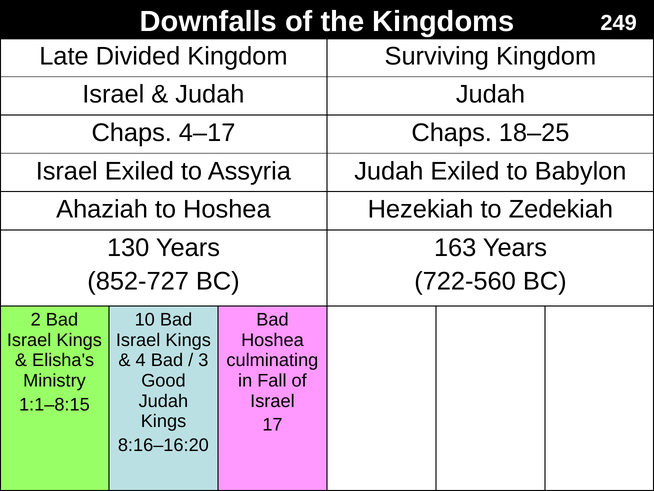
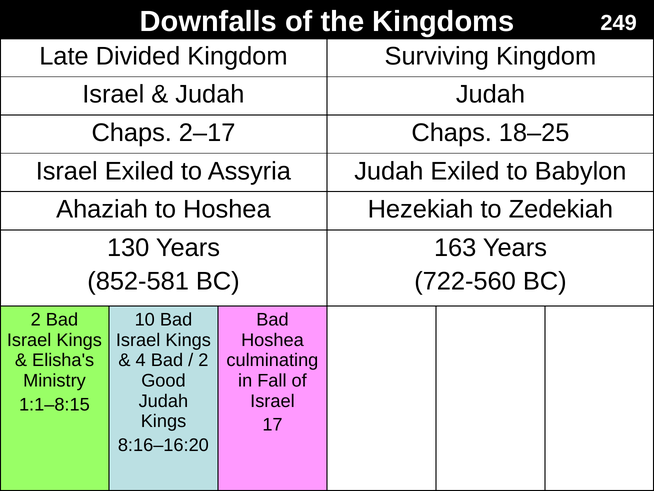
4–17: 4–17 -> 2–17
852-727: 852-727 -> 852-581
3 at (203, 360): 3 -> 2
